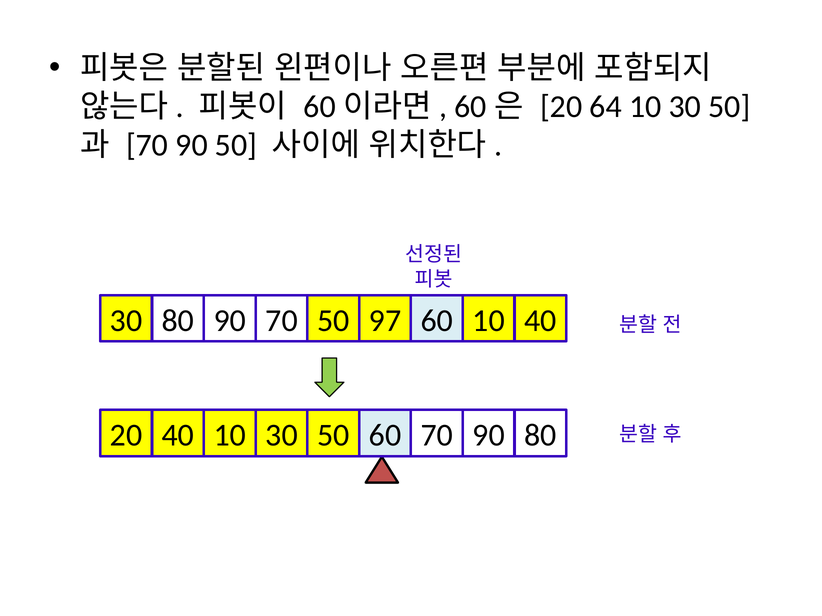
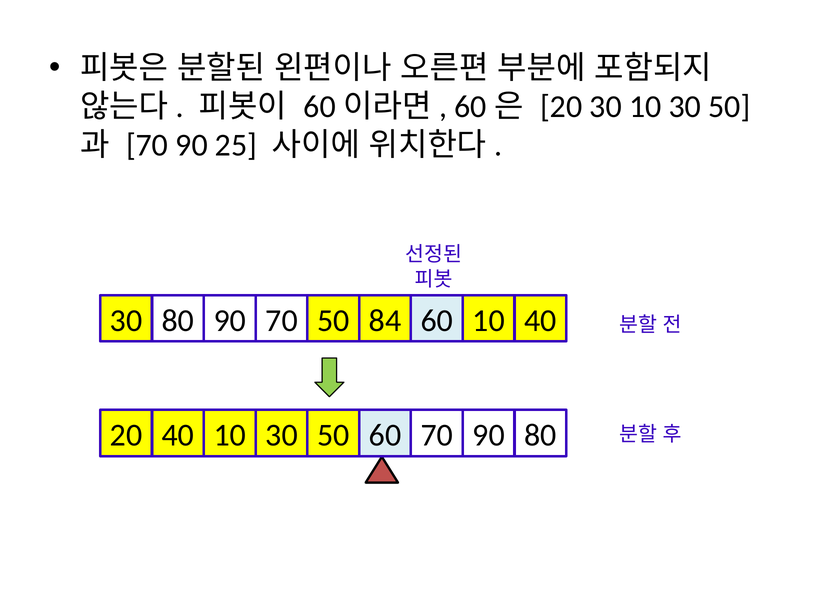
20 64: 64 -> 30
90 50: 50 -> 25
97: 97 -> 84
